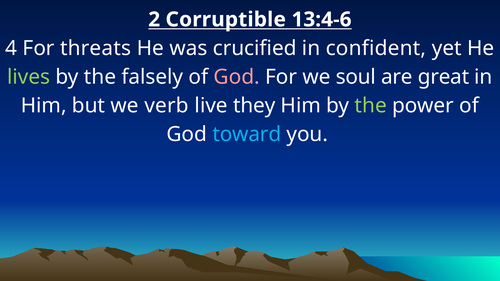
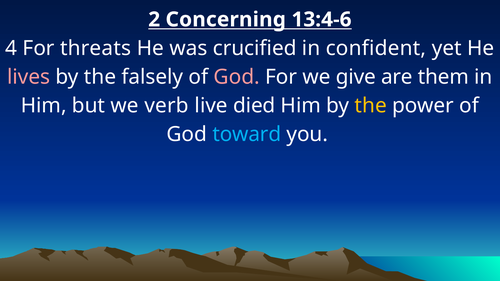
Corruptible: Corruptible -> Concerning
lives colour: light green -> pink
soul: soul -> give
great: great -> them
they: they -> died
the at (371, 106) colour: light green -> yellow
